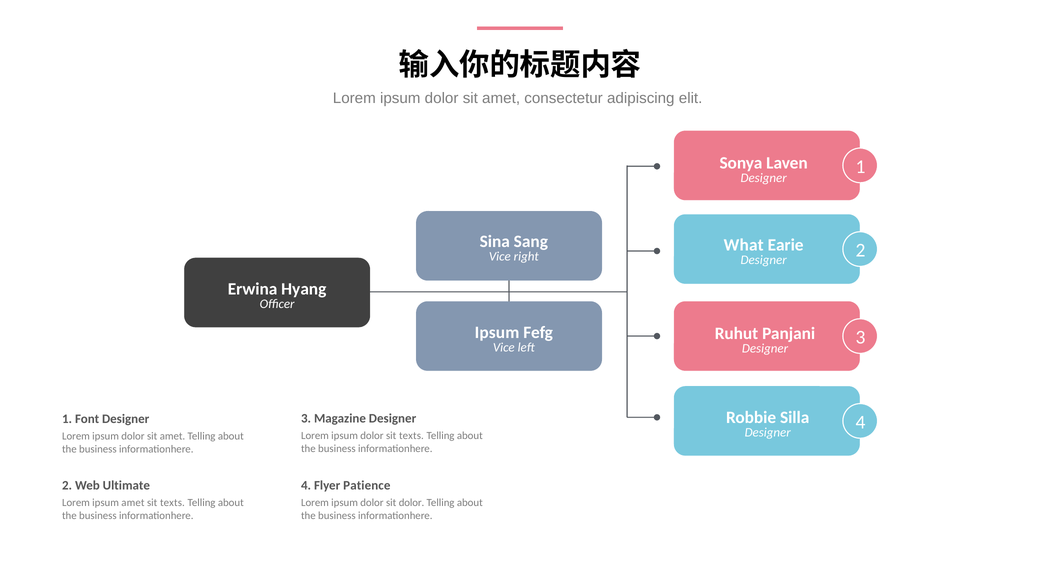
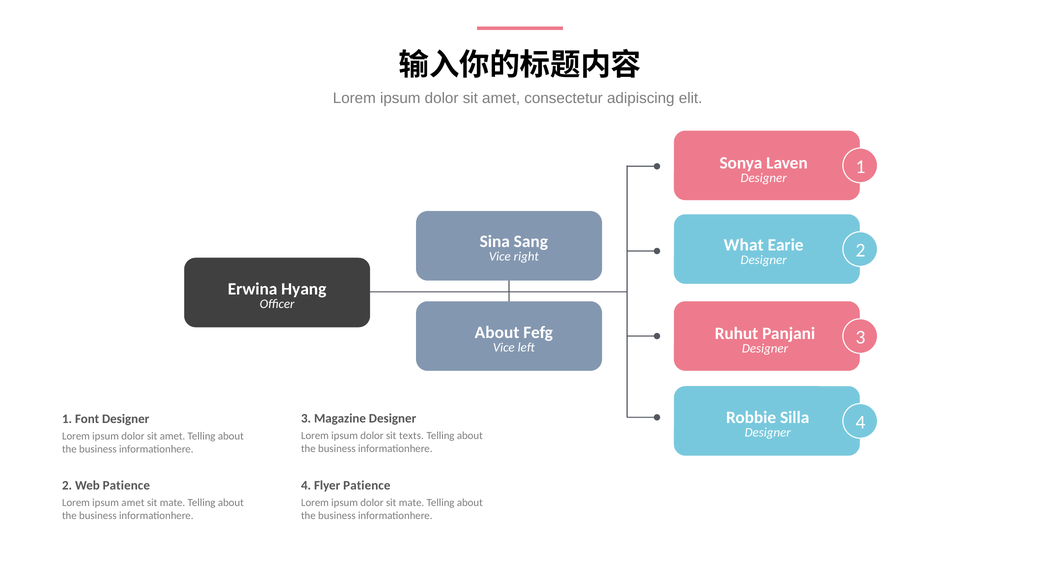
Ipsum at (497, 333): Ipsum -> About
Web Ultimate: Ultimate -> Patience
texts at (172, 503): texts -> mate
dolor sit dolor: dolor -> mate
